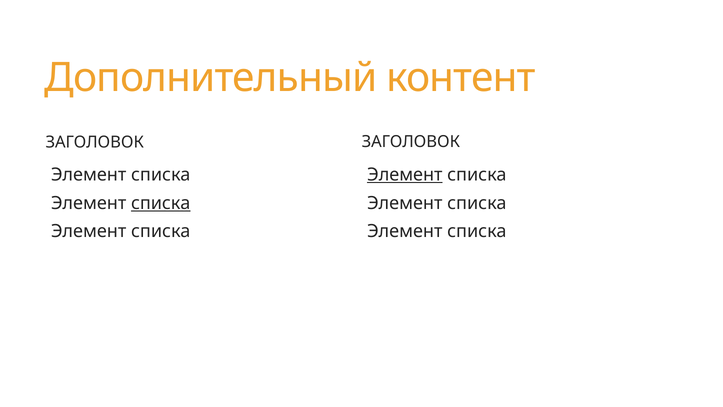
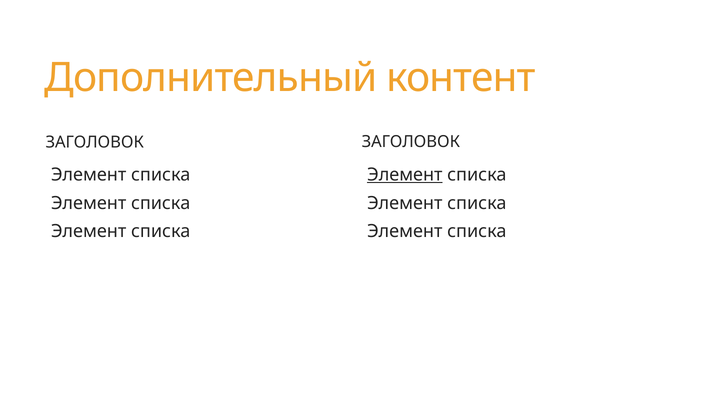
списка at (161, 203) underline: present -> none
